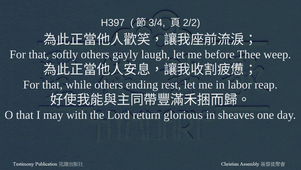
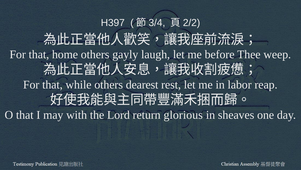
softly: softly -> home
ending: ending -> dearest
